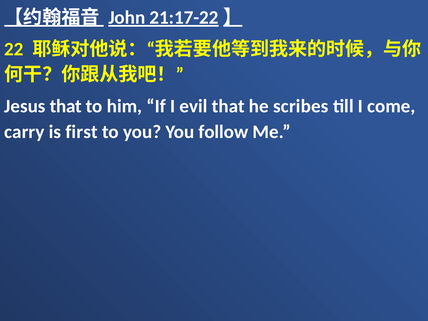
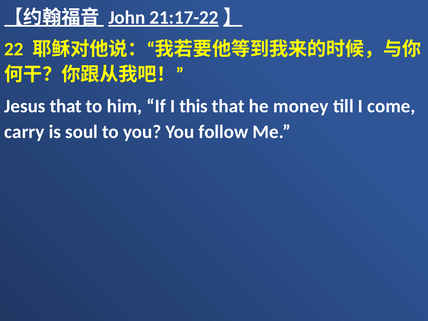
evil: evil -> this
scribes: scribes -> money
first: first -> soul
